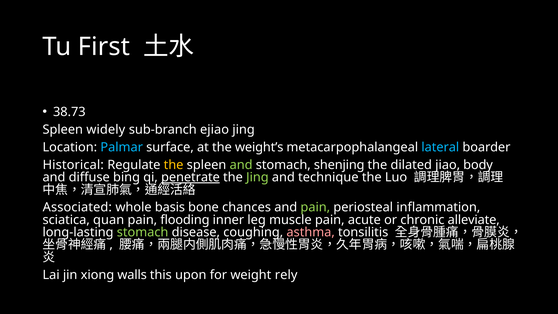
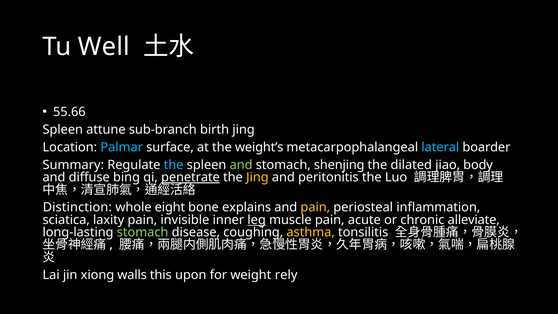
First: First -> Well
38.73: 38.73 -> 55.66
widely: widely -> attune
ejiao: ejiao -> birth
Historical: Historical -> Summary
the at (174, 165) colour: yellow -> light blue
Jing at (257, 177) colour: light green -> yellow
technique: technique -> peritonitis
Associated: Associated -> Distinction
basis: basis -> eight
chances: chances -> explains
pain at (315, 207) colour: light green -> yellow
quan: quan -> laxity
flooding: flooding -> invisible
leg underline: none -> present
asthma colour: pink -> yellow
